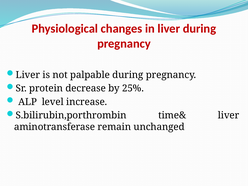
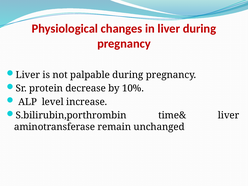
25%: 25% -> 10%
